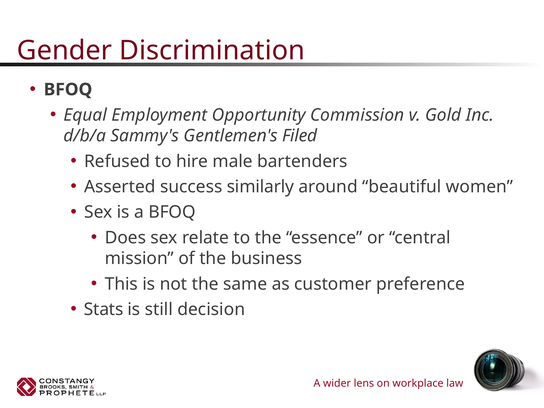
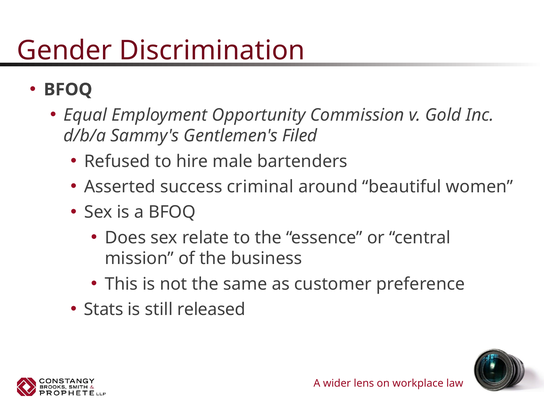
similarly: similarly -> criminal
decision: decision -> released
